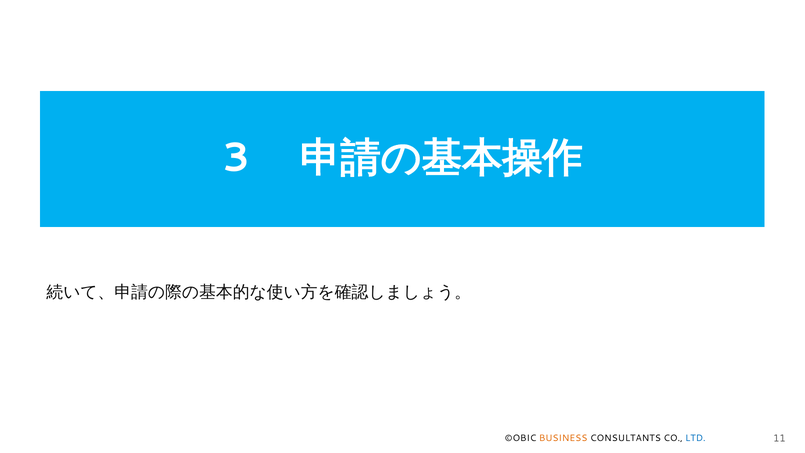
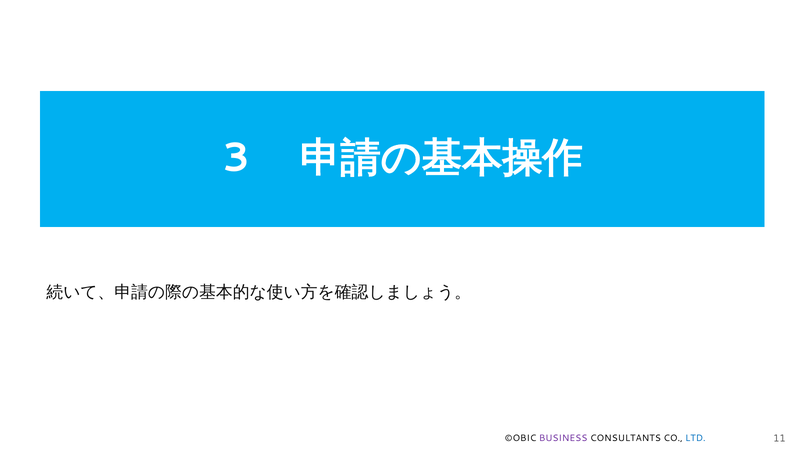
BUSINESS colour: orange -> purple
